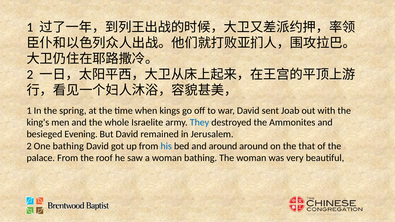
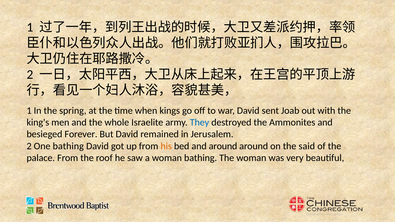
Evening: Evening -> Forever
his colour: blue -> orange
that: that -> said
